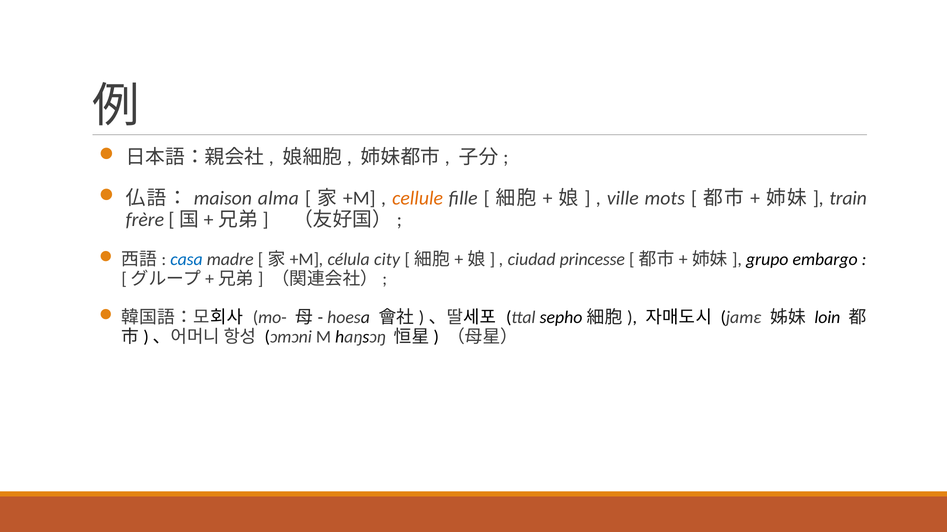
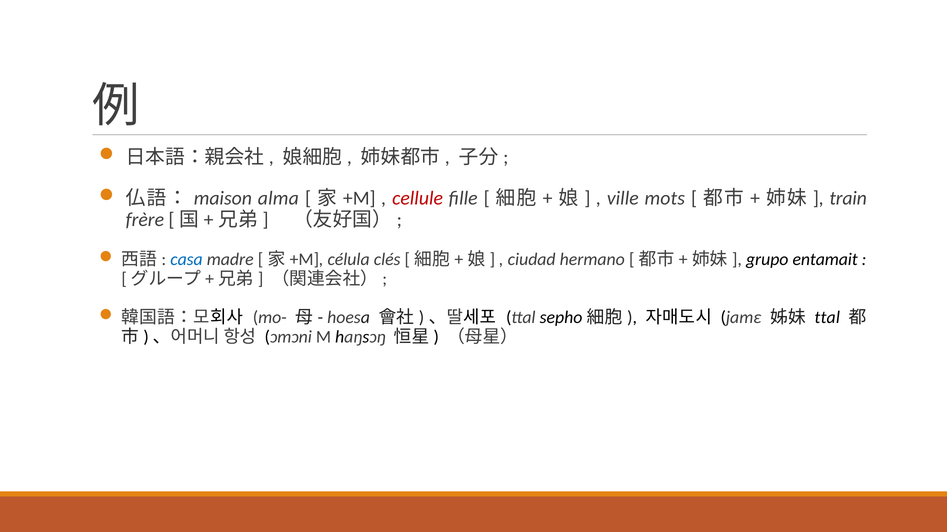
cellule colour: orange -> red
city: city -> clés
princesse: princesse -> hermano
embargo: embargo -> entamait
loin at (827, 318): loin -> ttal
